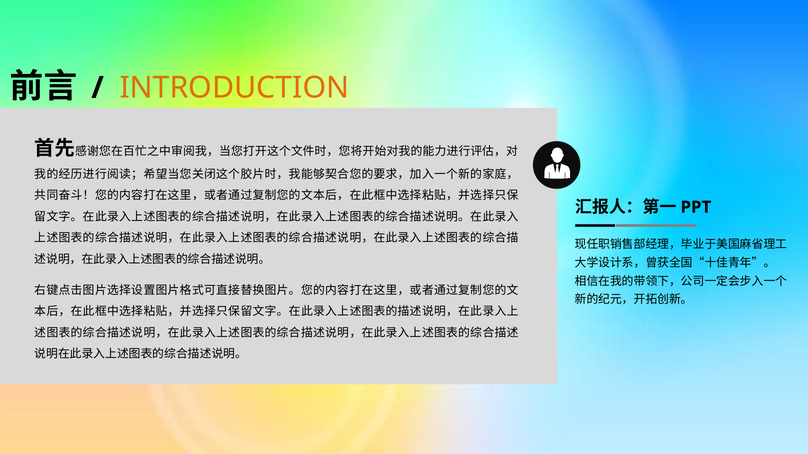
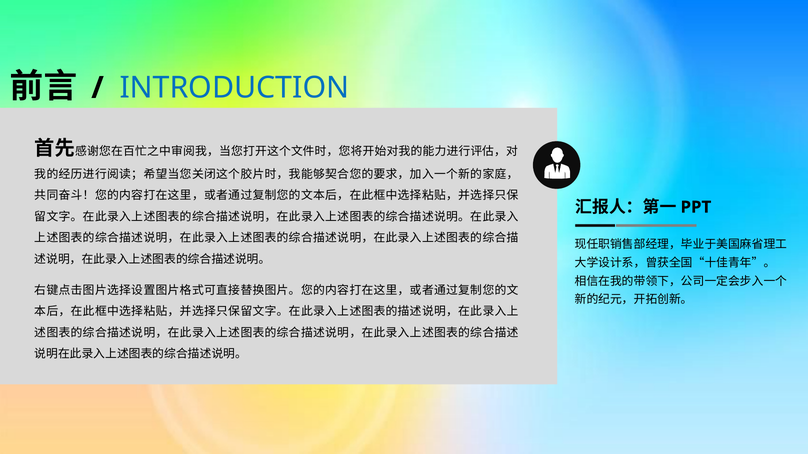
INTRODUCTION colour: orange -> blue
